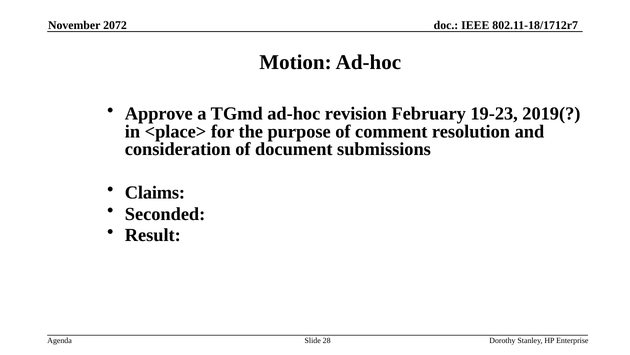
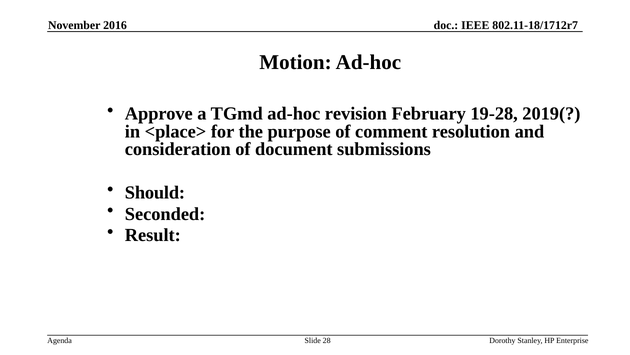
2072: 2072 -> 2016
19-23: 19-23 -> 19-28
Claims: Claims -> Should
